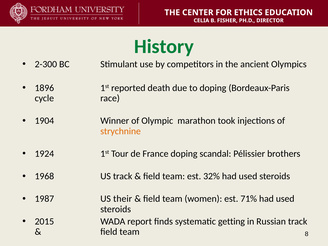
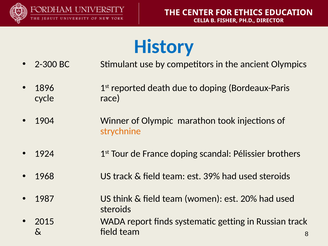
History colour: green -> blue
32%: 32% -> 39%
their: their -> think
71%: 71% -> 20%
